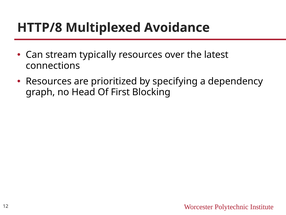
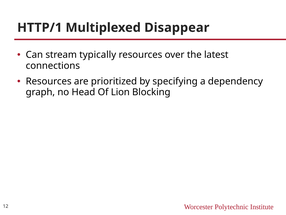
HTTP/8: HTTP/8 -> HTTP/1
Avoidance: Avoidance -> Disappear
First: First -> Lion
